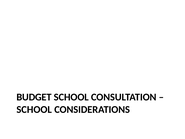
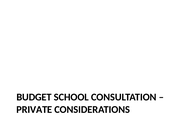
SCHOOL at (34, 109): SCHOOL -> PRIVATE
